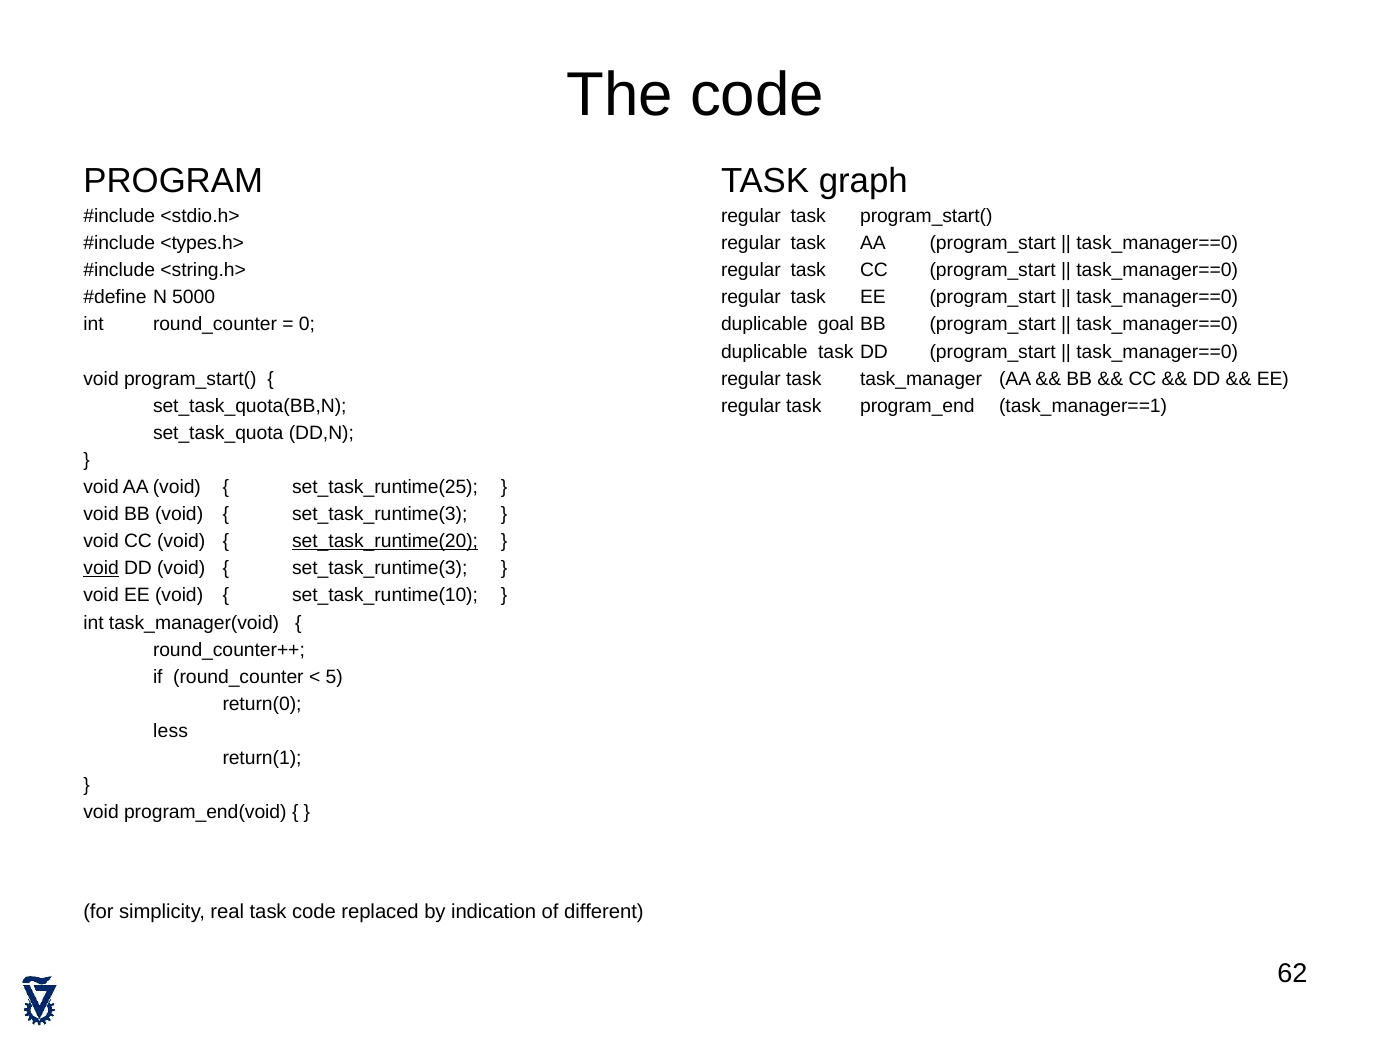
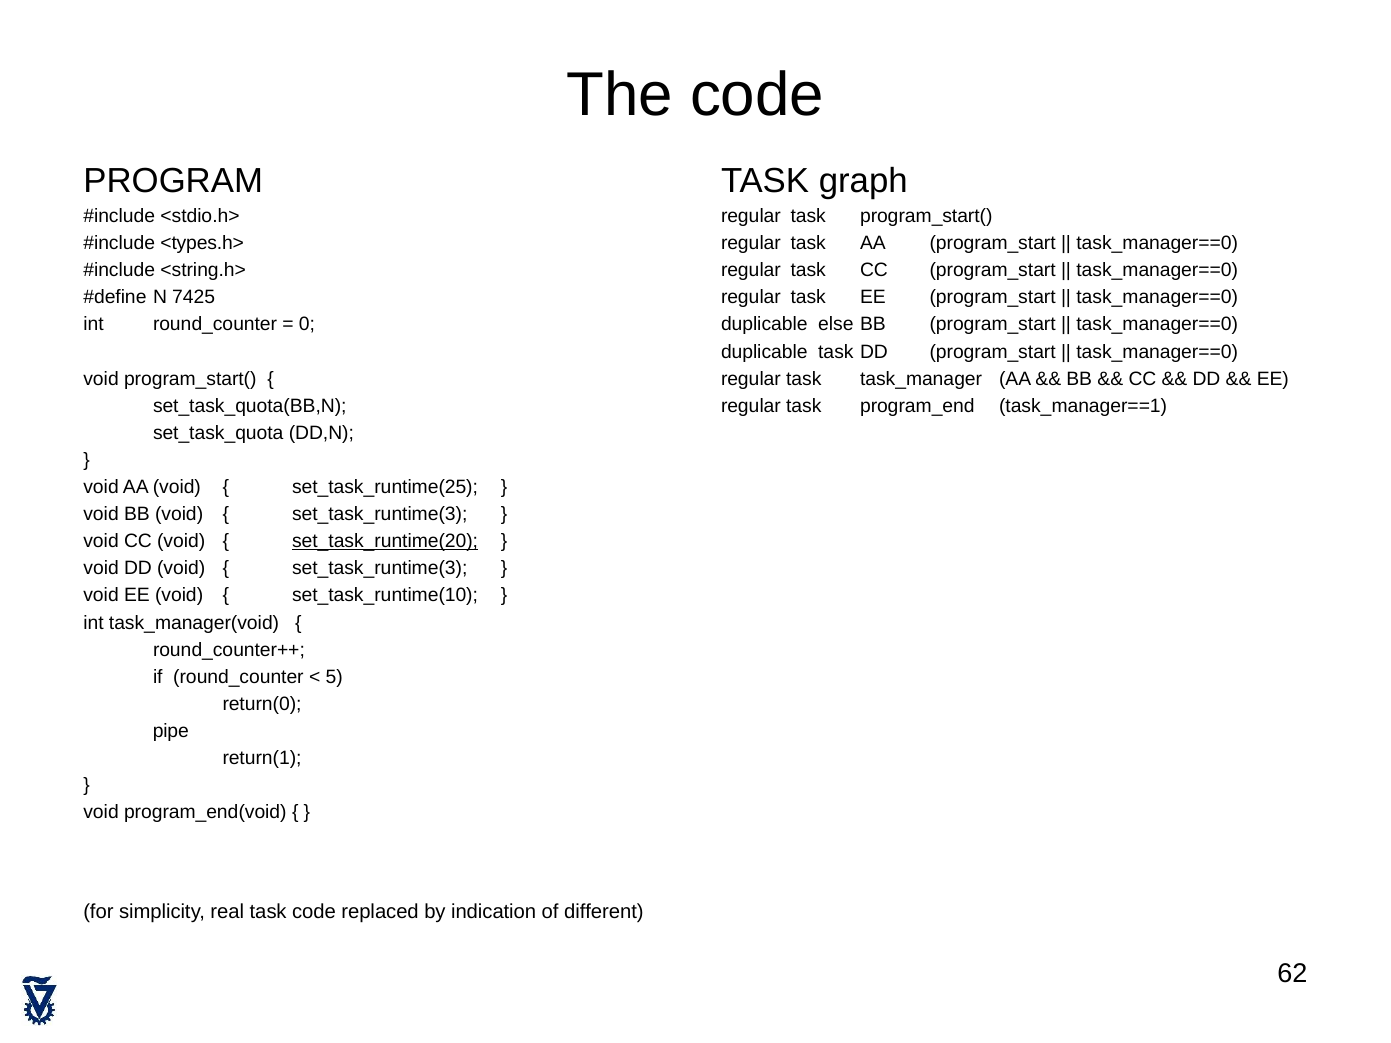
5000: 5000 -> 7425
goal: goal -> else
void at (101, 569) underline: present -> none
less: less -> pipe
